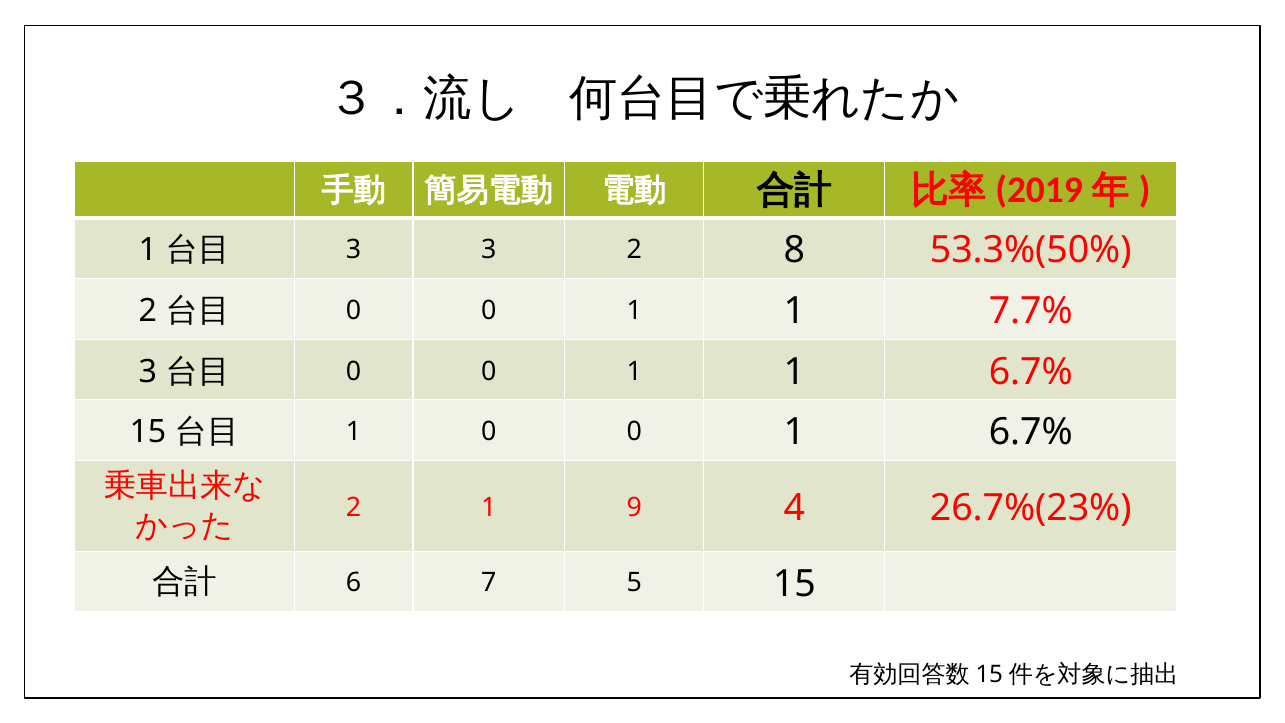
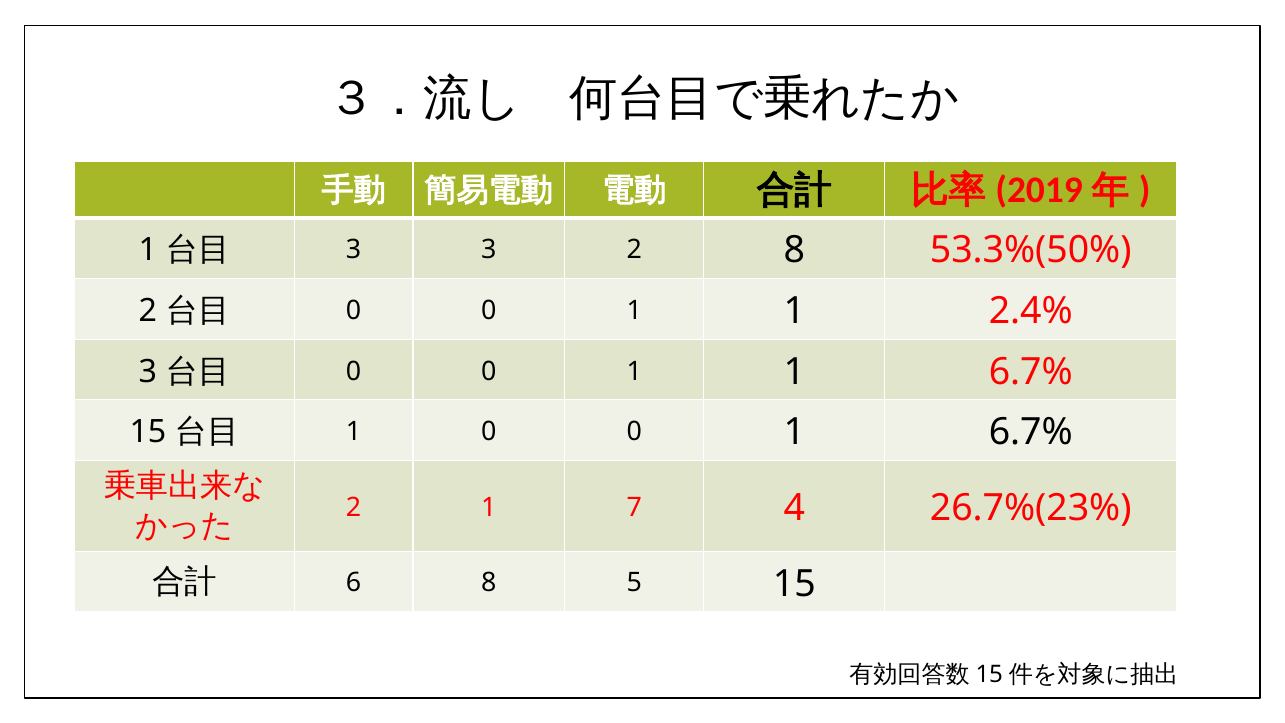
7.7%: 7.7% -> 2.4%
9: 9 -> 7
6 7: 7 -> 8
